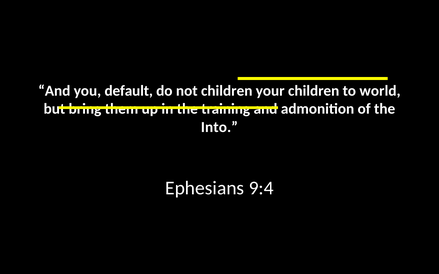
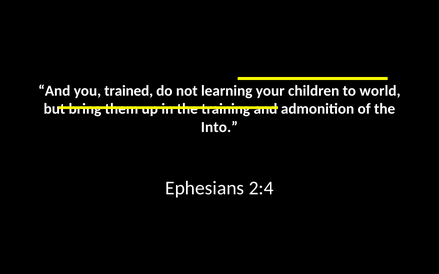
default: default -> trained
not children: children -> learning
9:4: 9:4 -> 2:4
